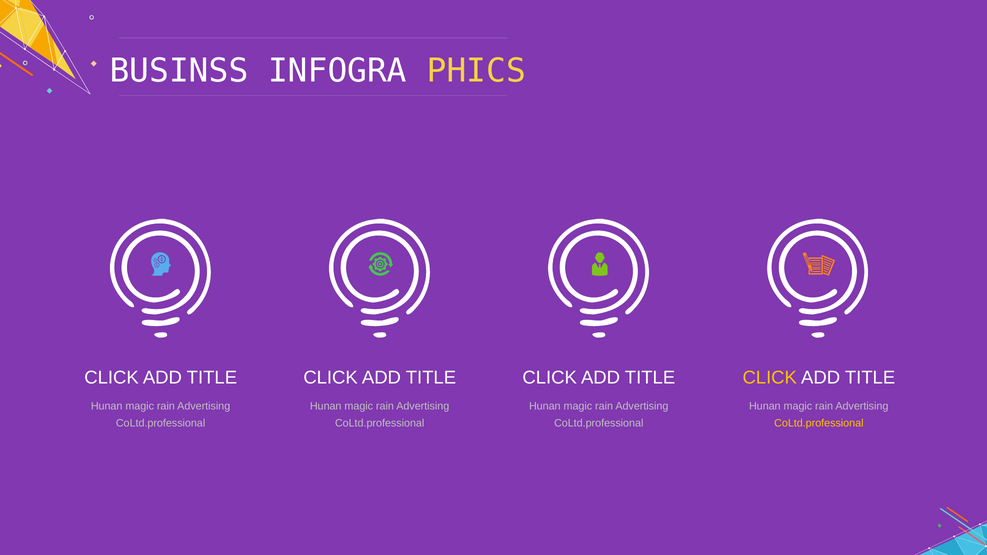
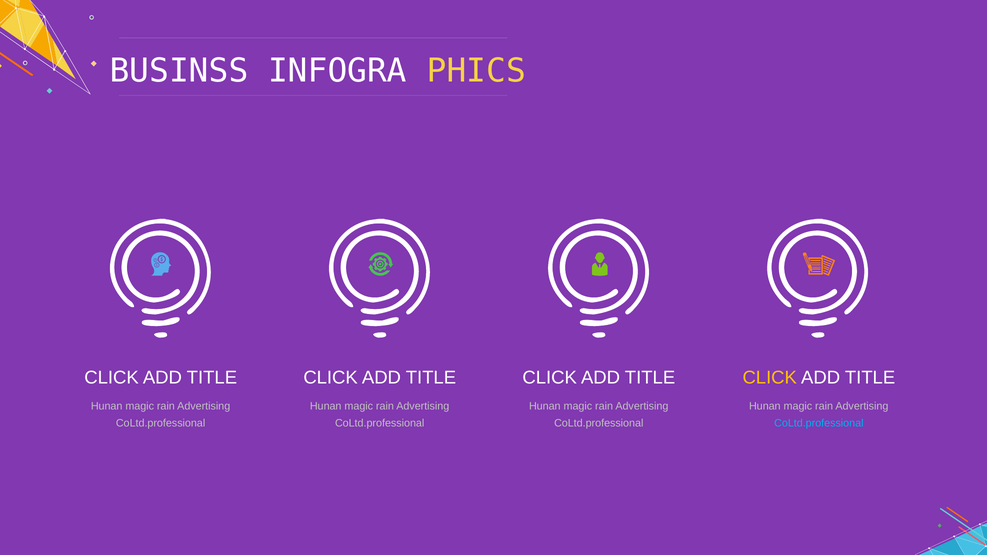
CoLtd.professional at (819, 423) colour: yellow -> light blue
